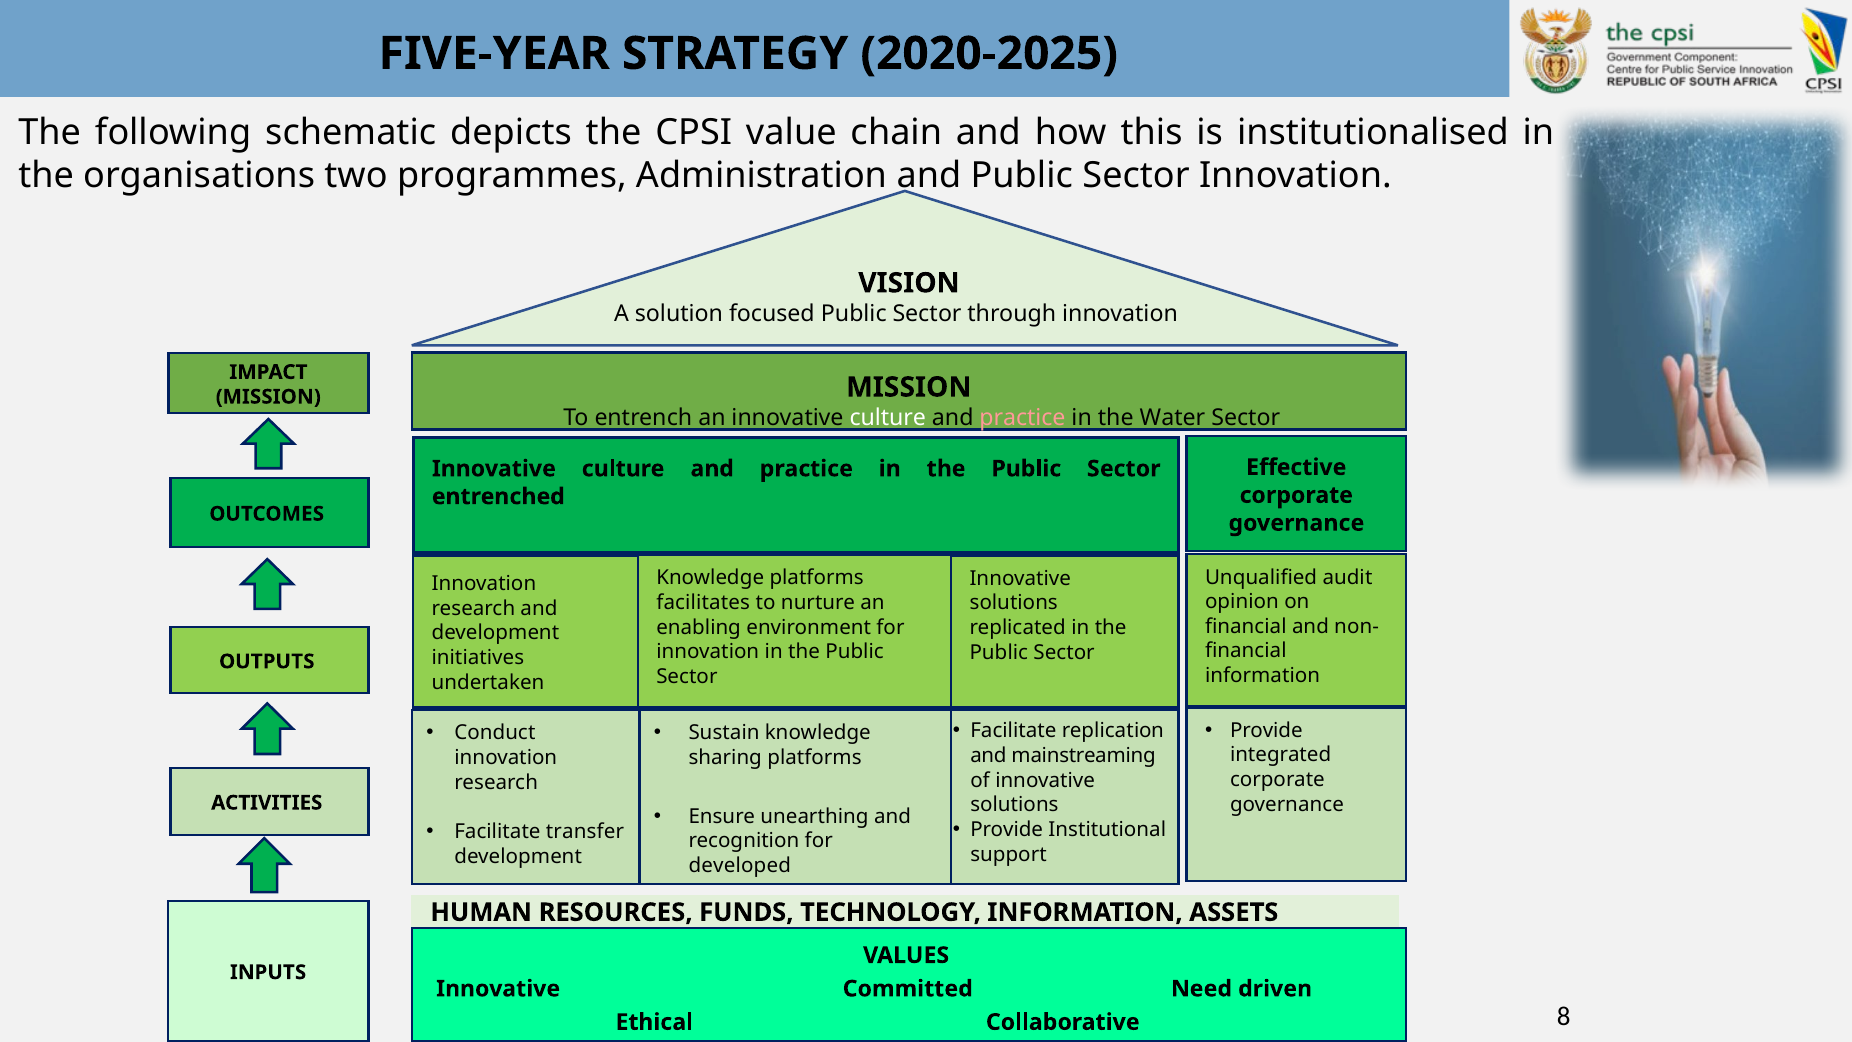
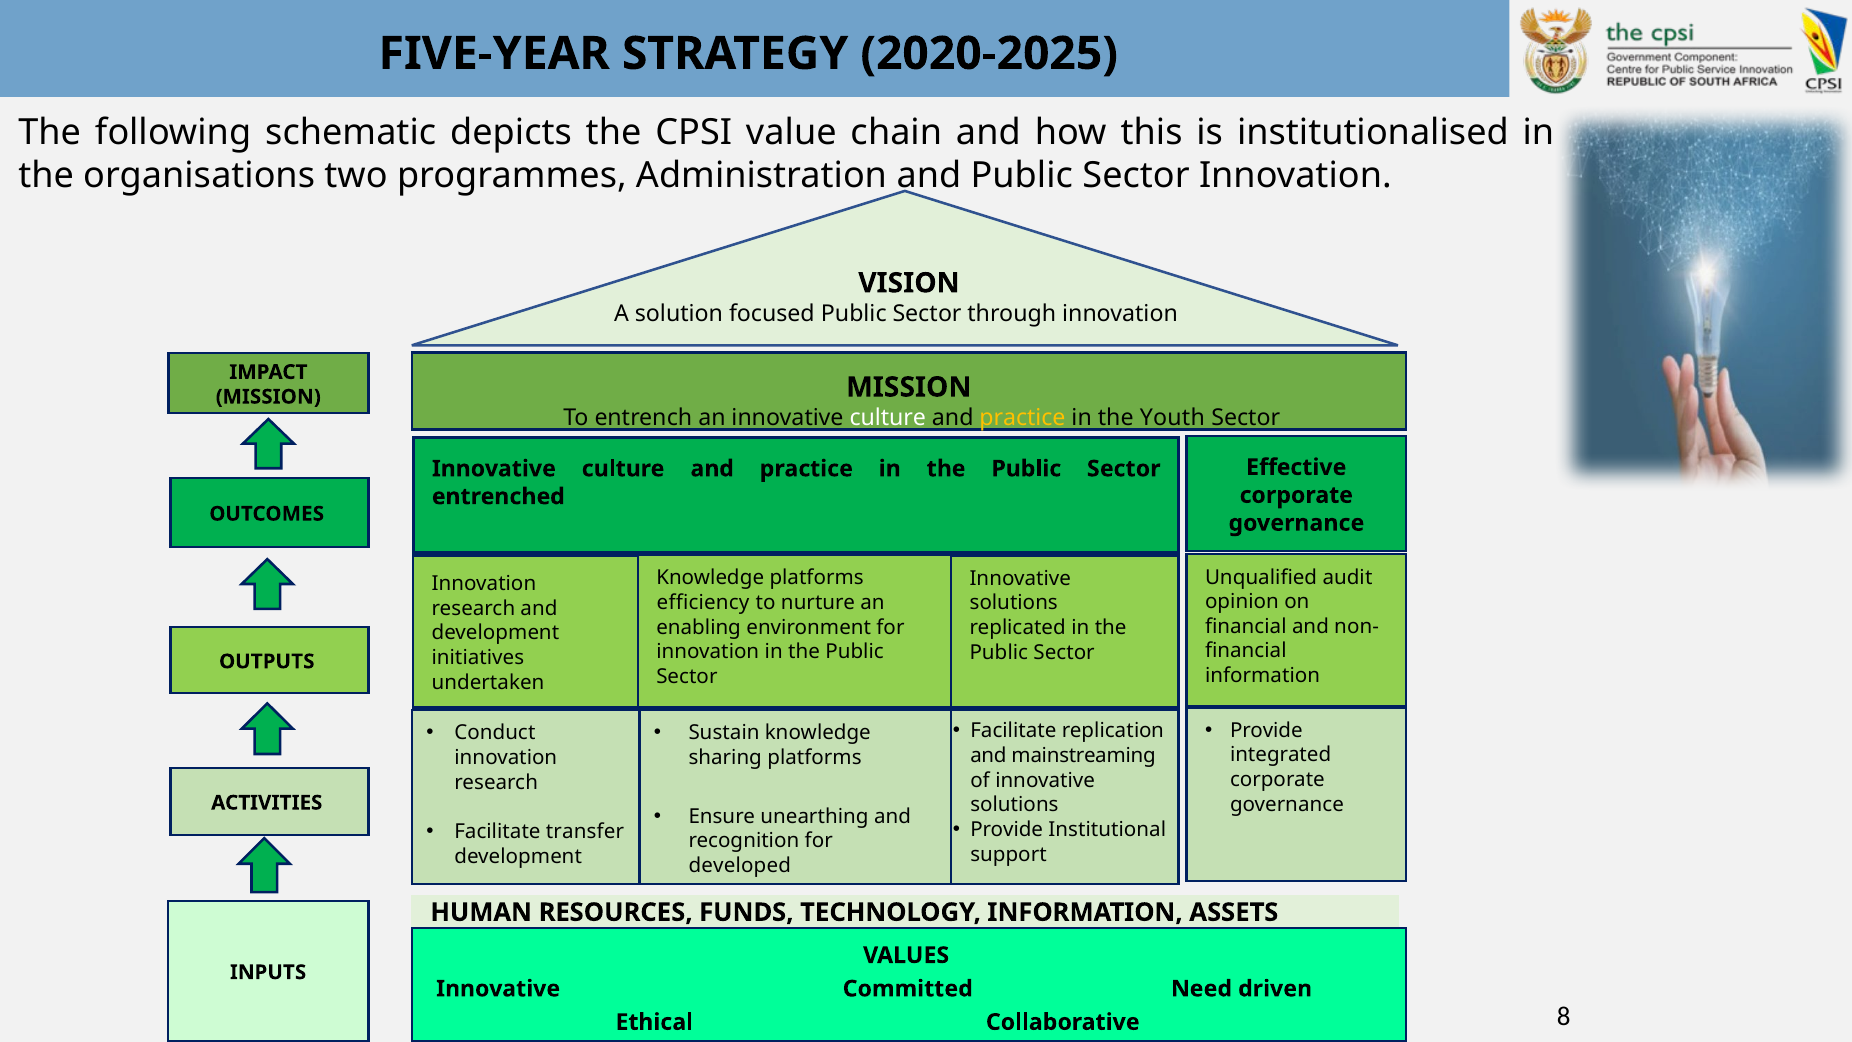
practice at (1022, 418) colour: pink -> yellow
Water: Water -> Youth
facilitates: facilitates -> efficiency
